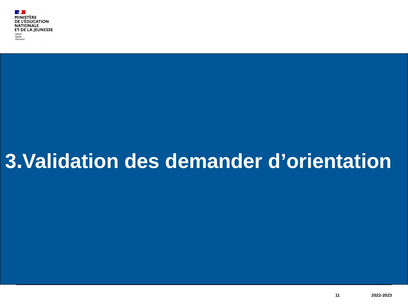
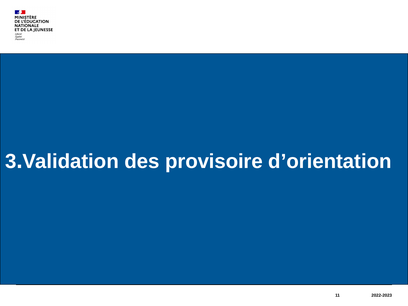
demander: demander -> provisoire
